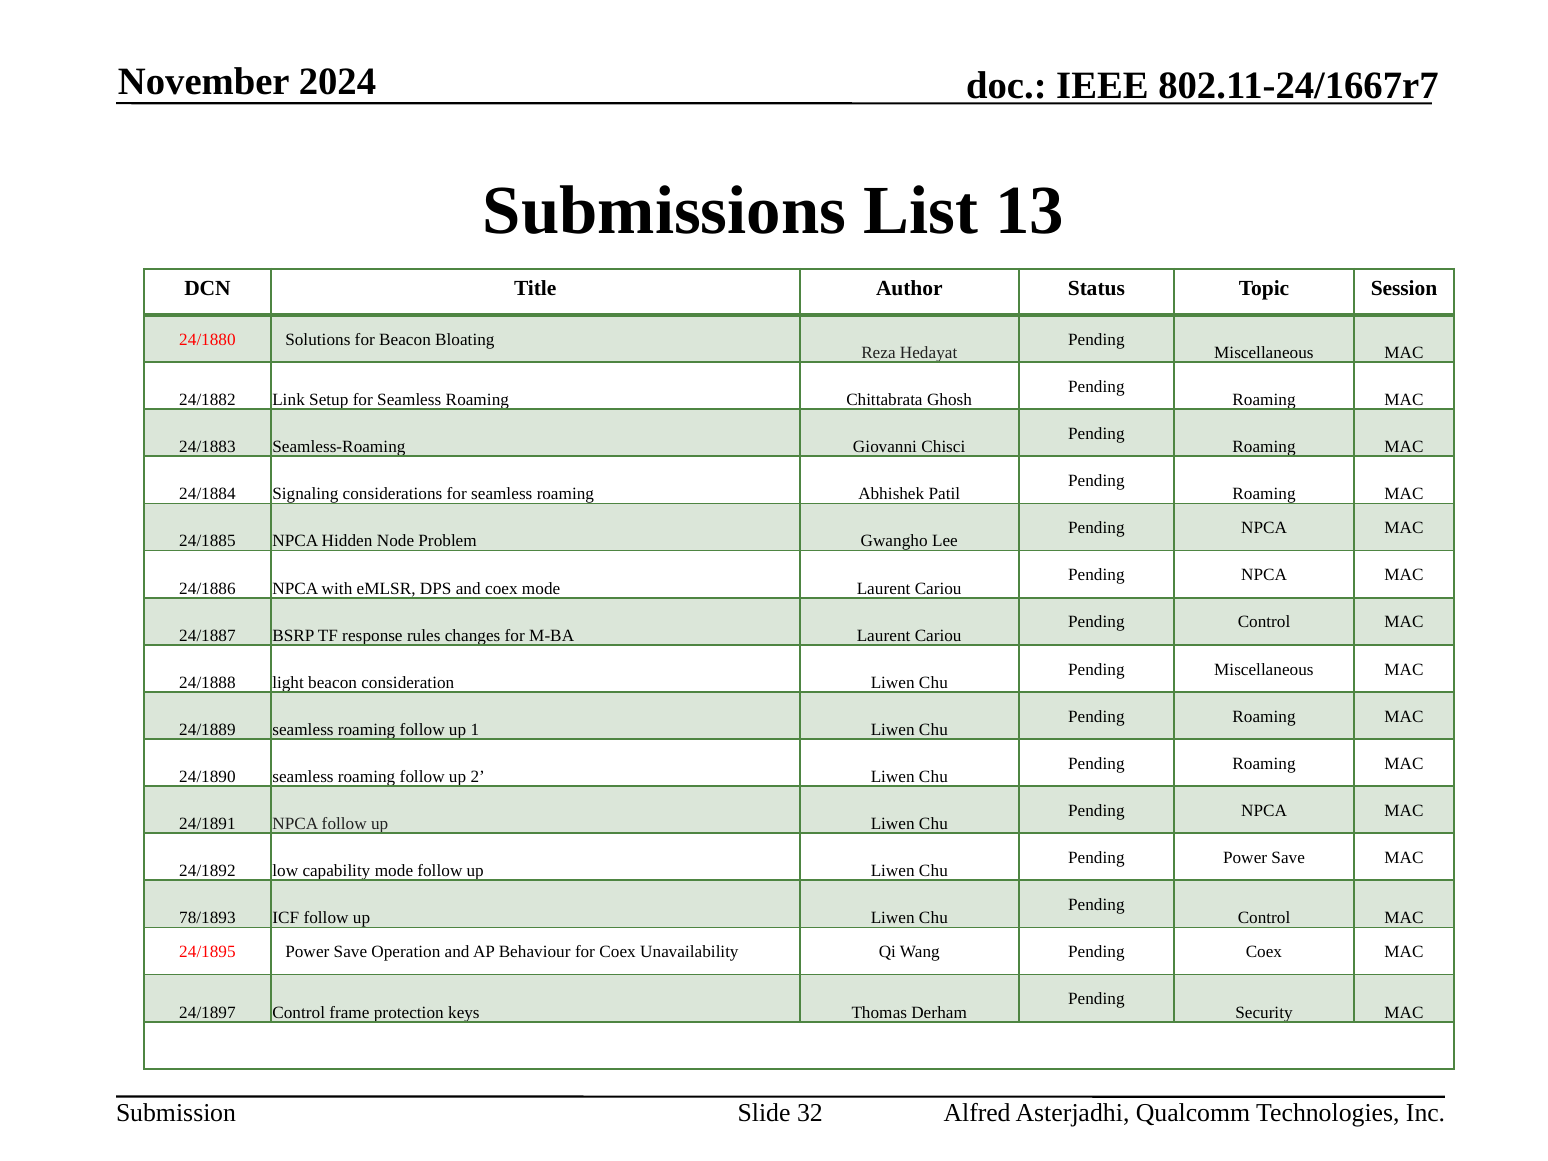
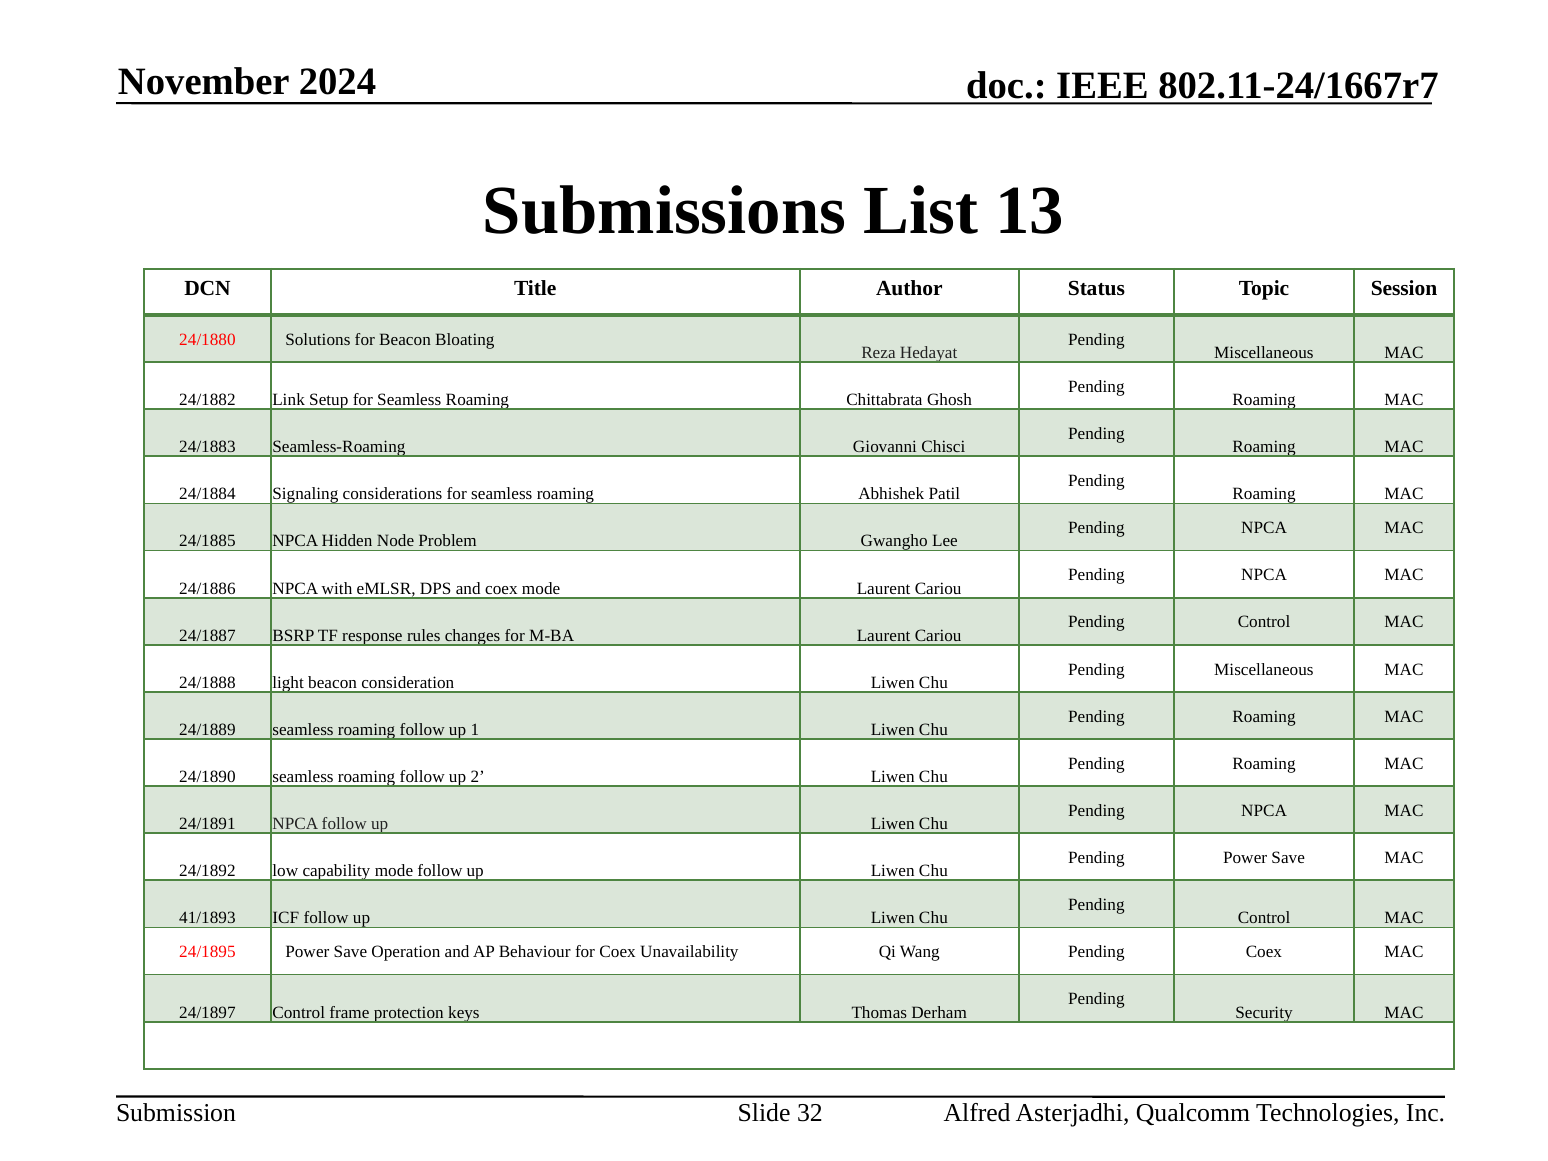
78/1893: 78/1893 -> 41/1893
